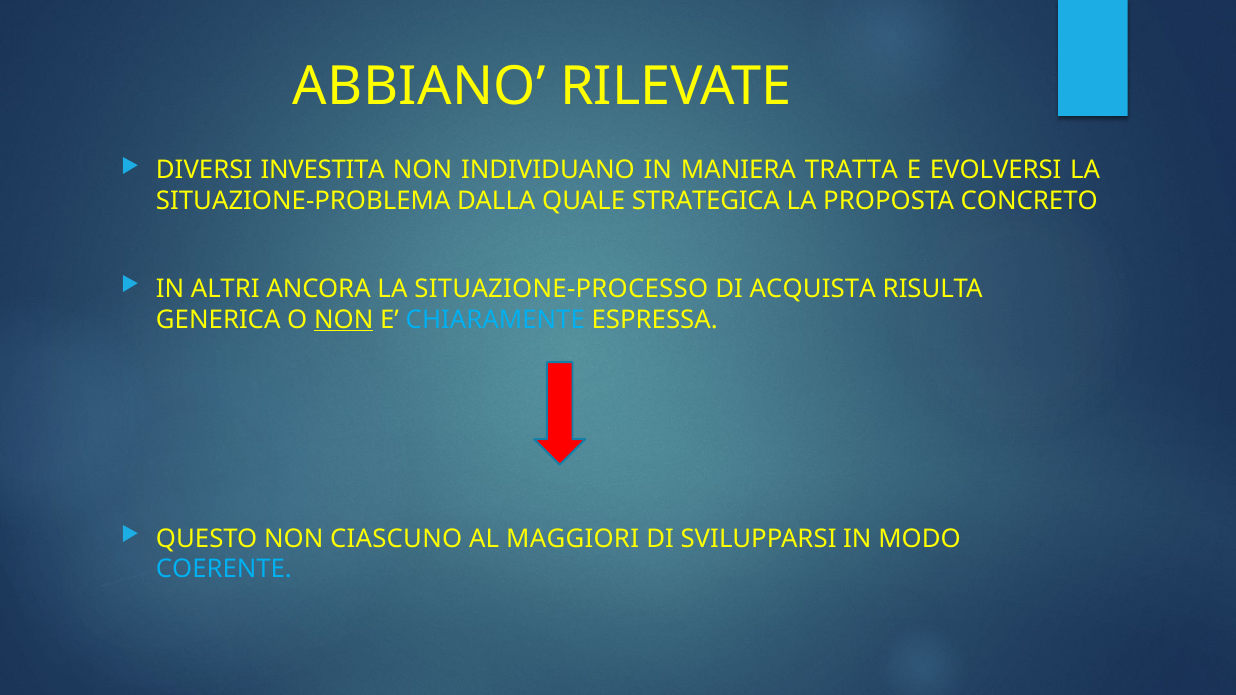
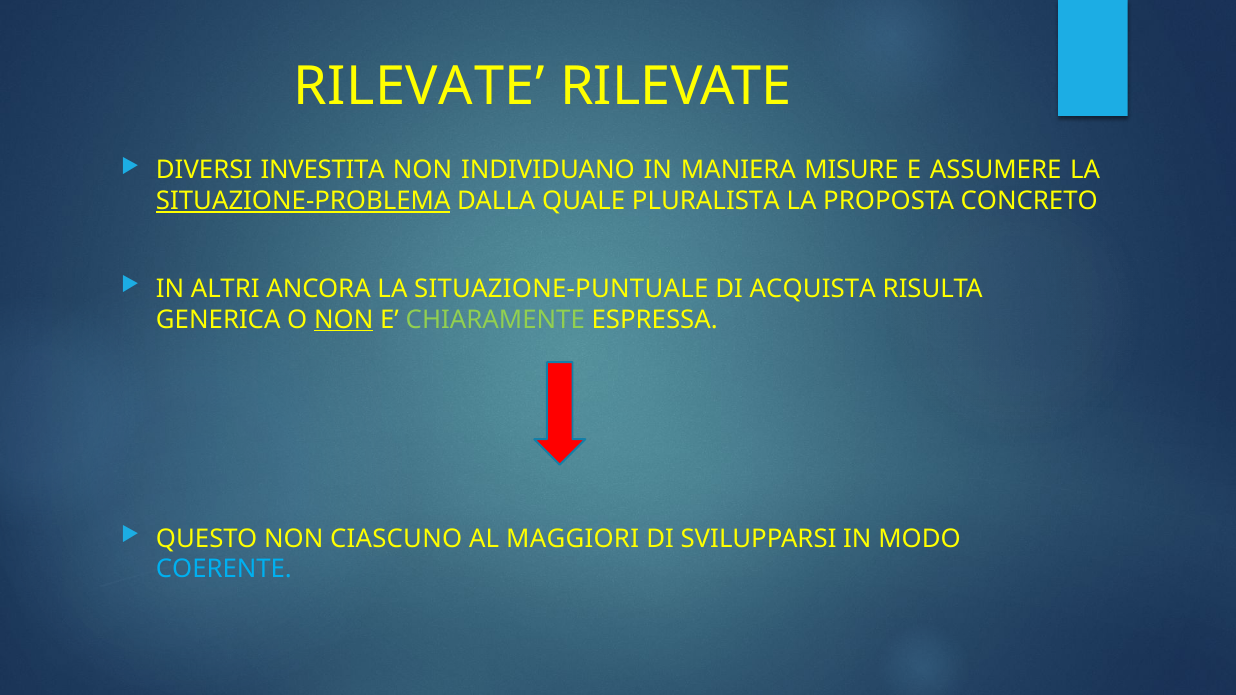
ABBIANO at (419, 87): ABBIANO -> RILEVATE
TRATTA: TRATTA -> MISURE
EVOLVERSI: EVOLVERSI -> ASSUMERE
SITUAZIONE-PROBLEMA underline: none -> present
STRATEGICA: STRATEGICA -> PLURALISTA
SITUAZIONE-PROCESSO: SITUAZIONE-PROCESSO -> SITUAZIONE-PUNTUALE
CHIARAMENTE colour: light blue -> light green
